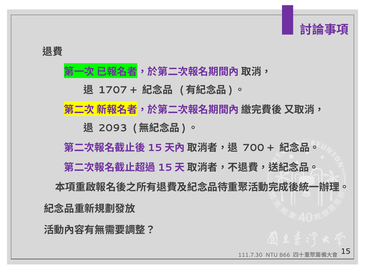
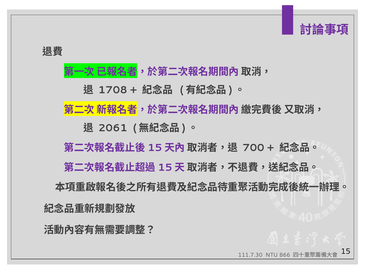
1707: 1707 -> 1708
2093: 2093 -> 2061
